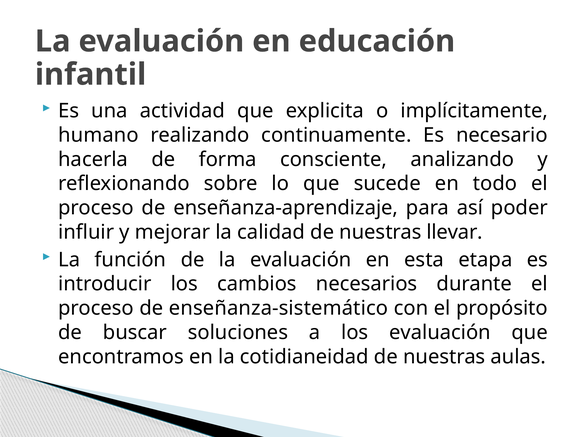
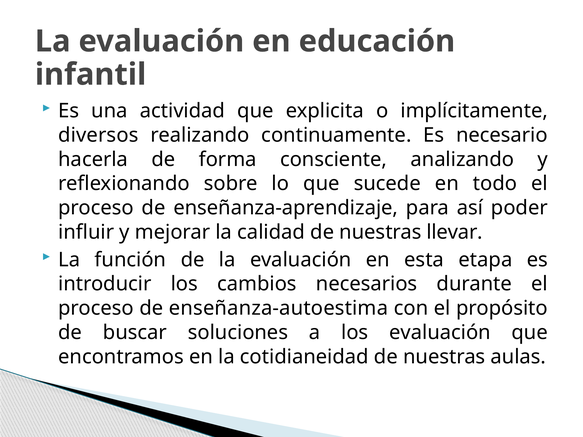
humano: humano -> diversos
enseñanza-sistemático: enseñanza-sistemático -> enseñanza-autoestima
